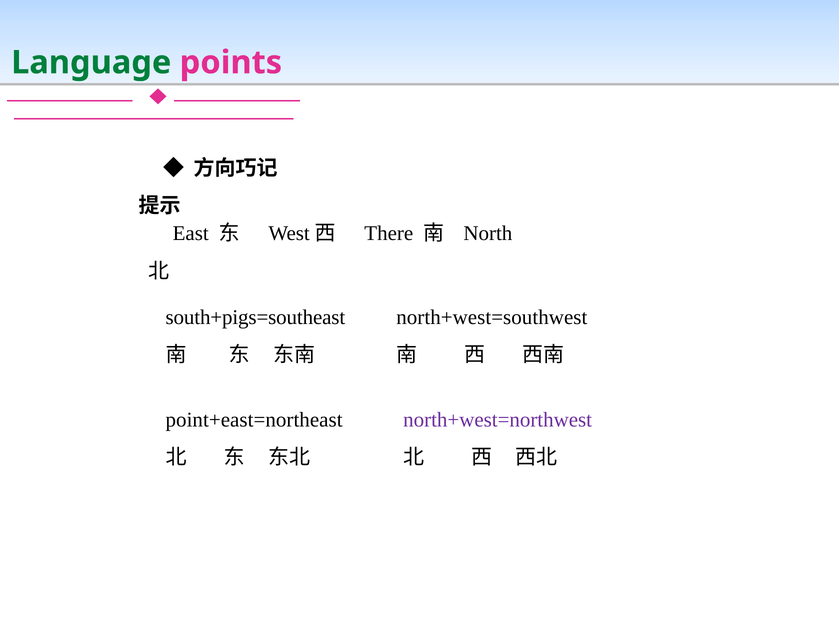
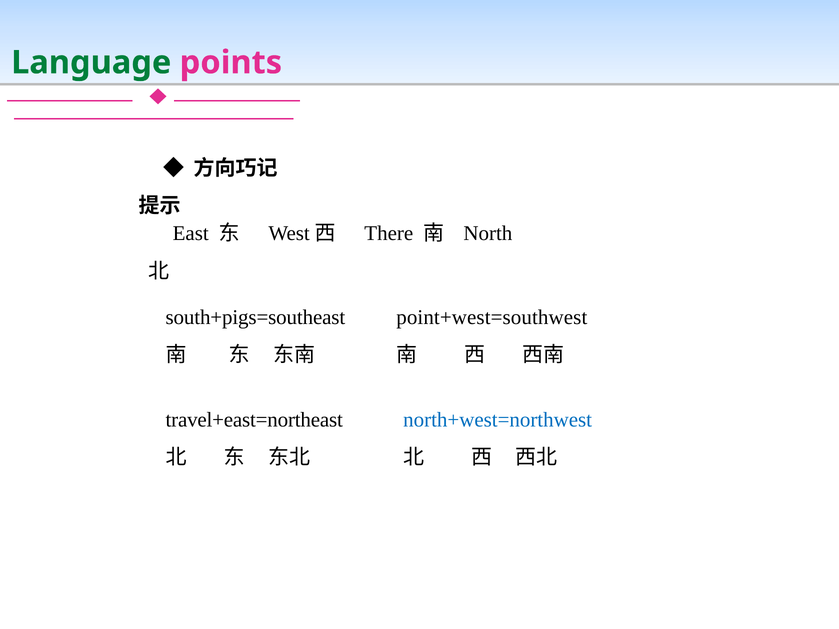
north+west=southwest: north+west=southwest -> point+west=southwest
point+east=northeast: point+east=northeast -> travel+east=northeast
north+west=northwest colour: purple -> blue
